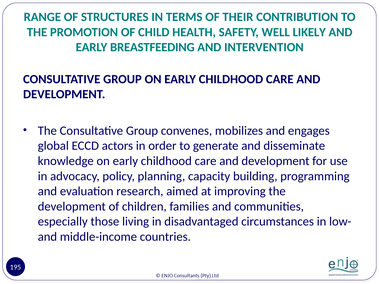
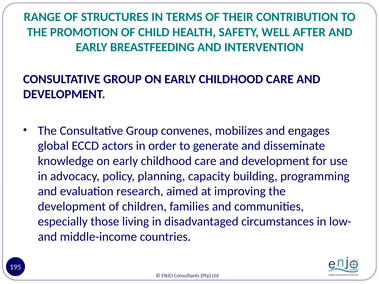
LIKELY: LIKELY -> AFTER
